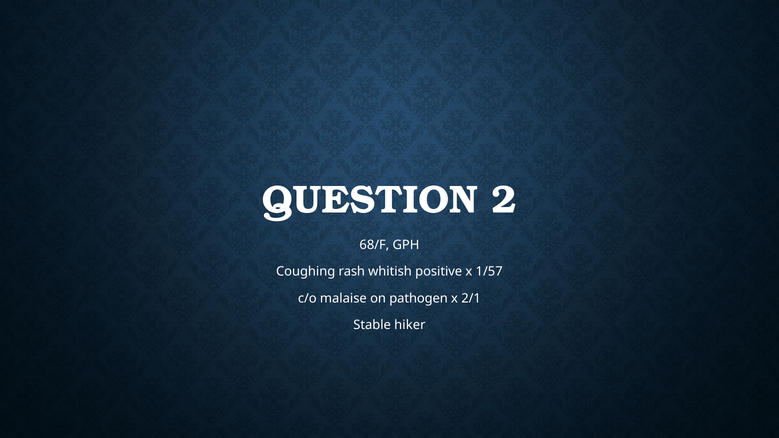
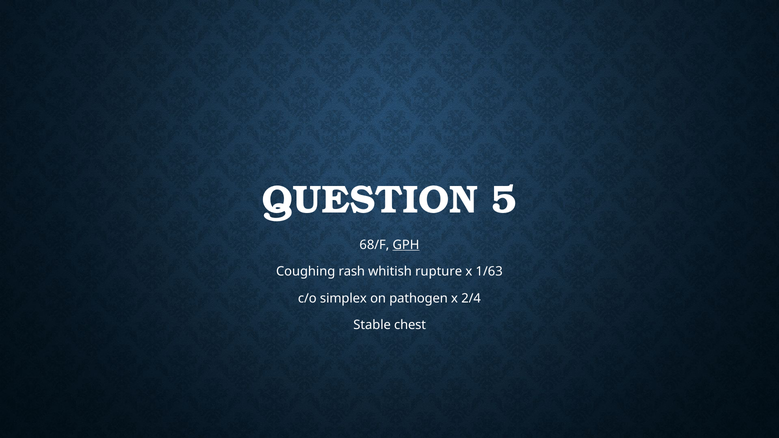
2: 2 -> 5
GPH underline: none -> present
positive: positive -> rupture
1/57: 1/57 -> 1/63
malaise: malaise -> simplex
2/1: 2/1 -> 2/4
hiker: hiker -> chest
